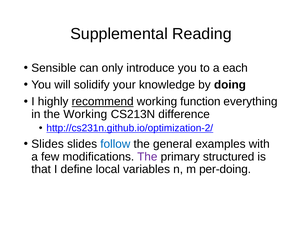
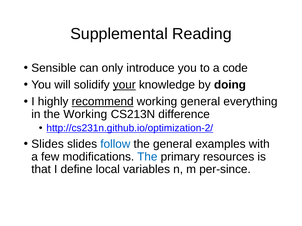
each: each -> code
your underline: none -> present
working function: function -> general
The at (147, 157) colour: purple -> blue
structured: structured -> resources
per-doing: per-doing -> per-since
